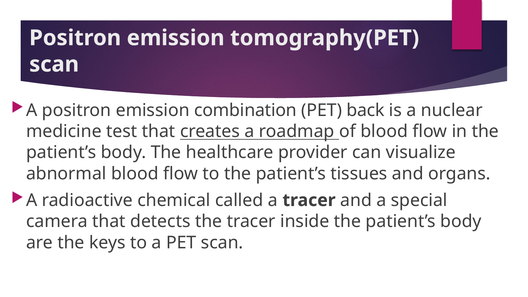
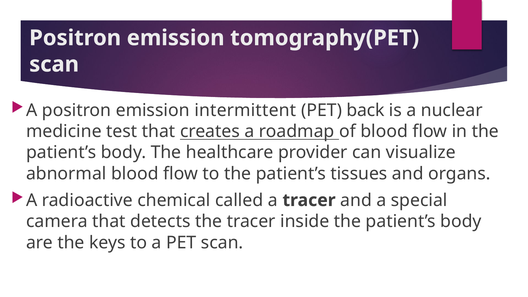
combination: combination -> intermittent
